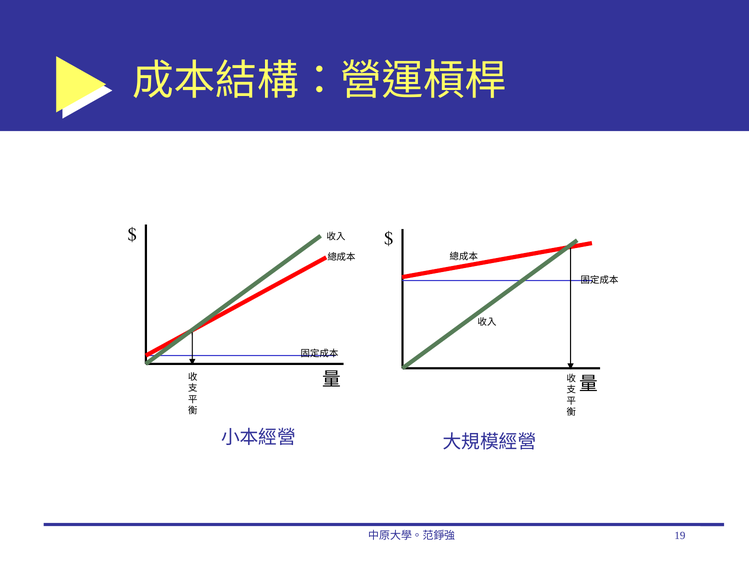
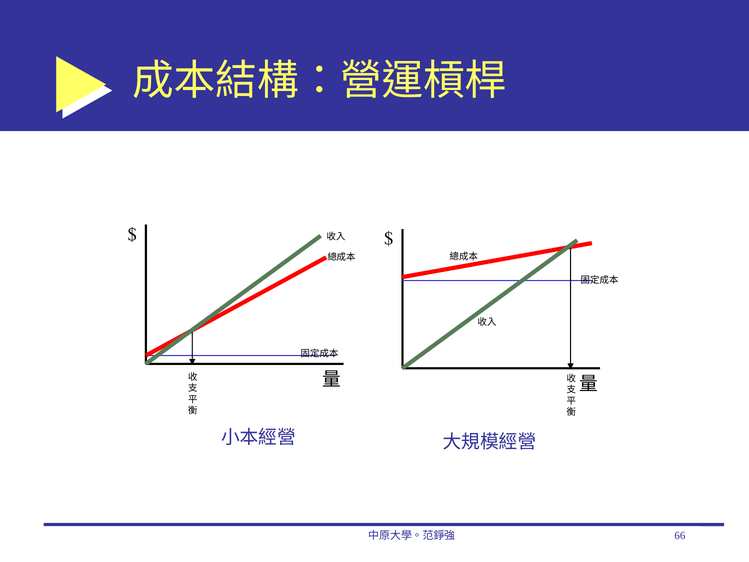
19: 19 -> 66
